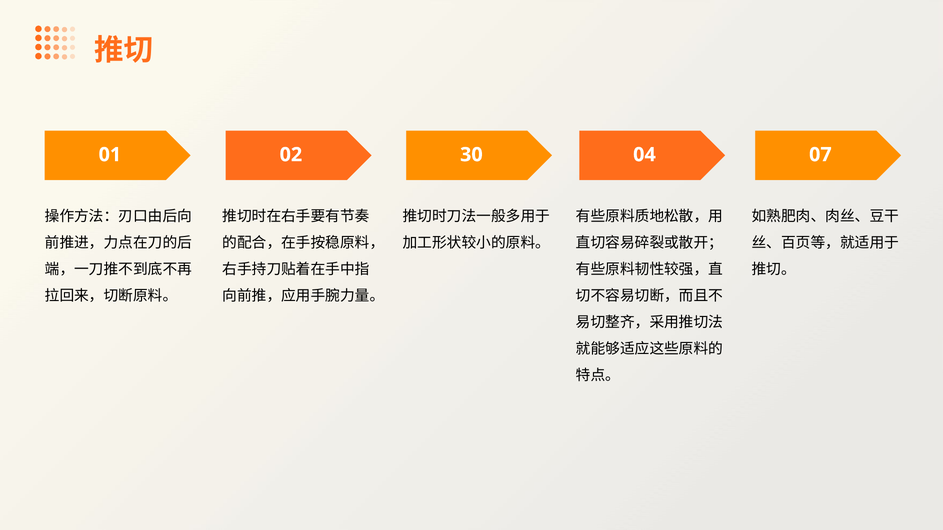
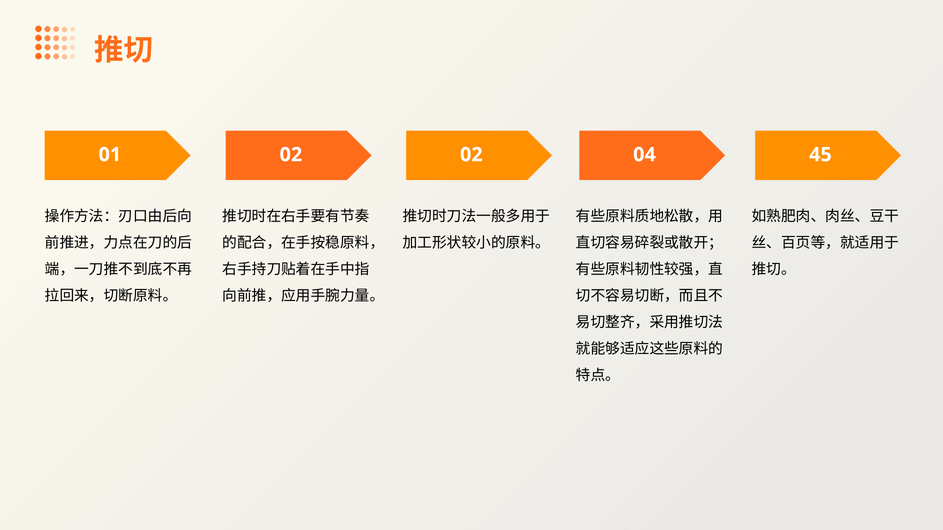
02 30: 30 -> 02
07: 07 -> 45
